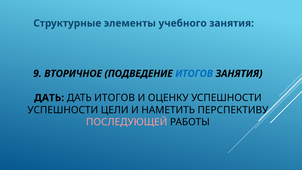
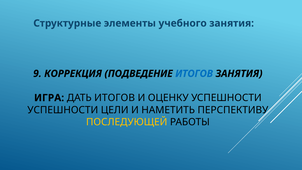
ВТОРИЧНОЕ: ВТОРИЧНОЕ -> КОРРЕКЦИЯ
ДАТЬ at (49, 98): ДАТЬ -> ИГРА
ПОСЛЕДУЮЩЕЙ colour: pink -> yellow
